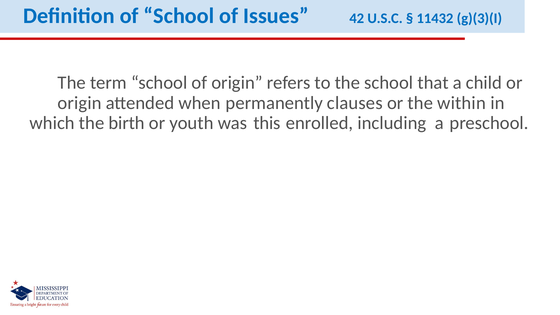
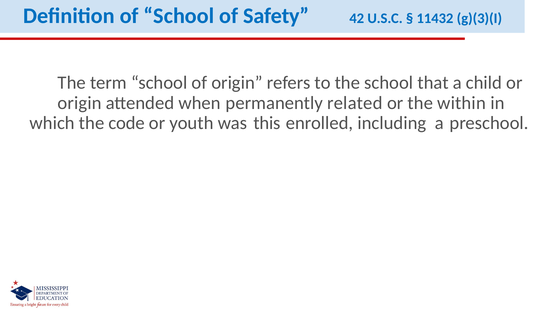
Issues: Issues -> Safety
clauses: clauses -> related
birth: birth -> code
